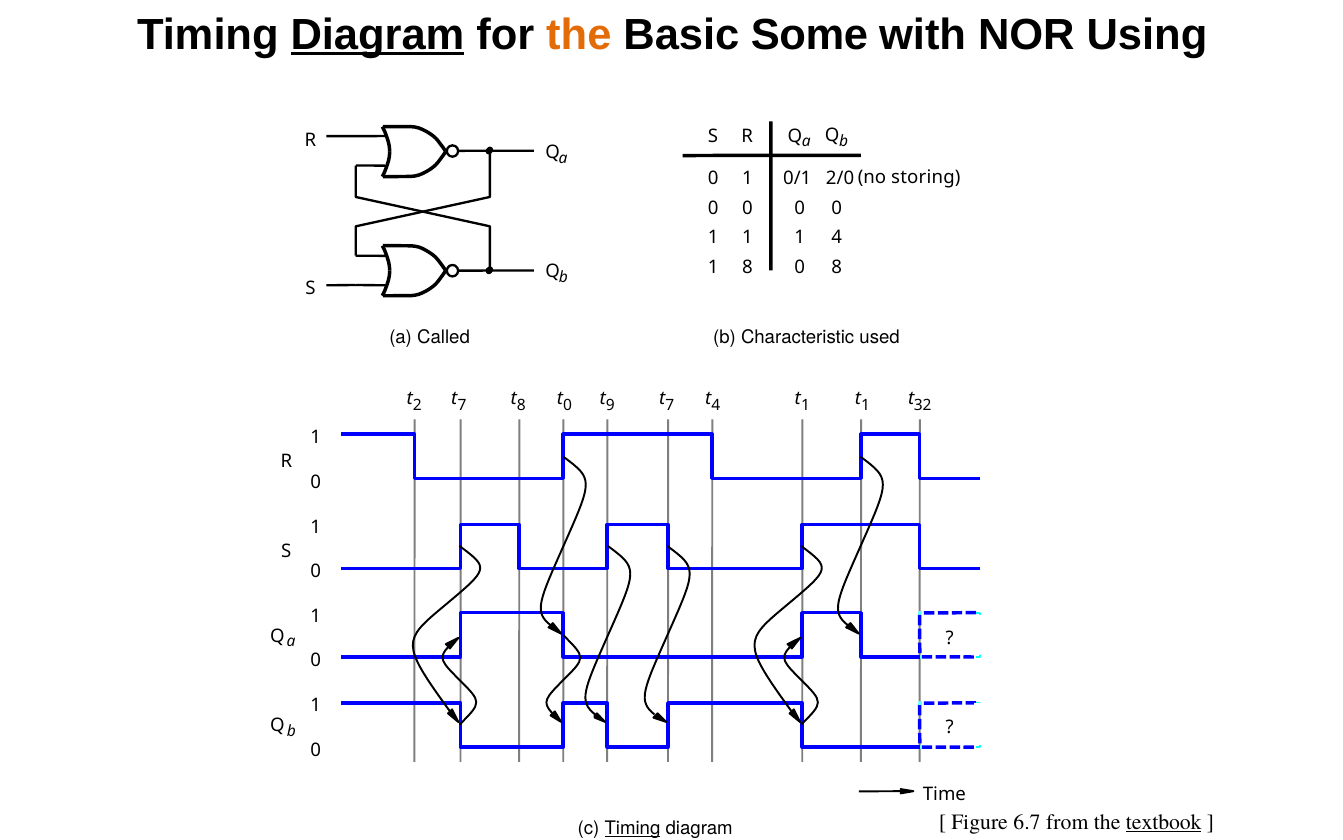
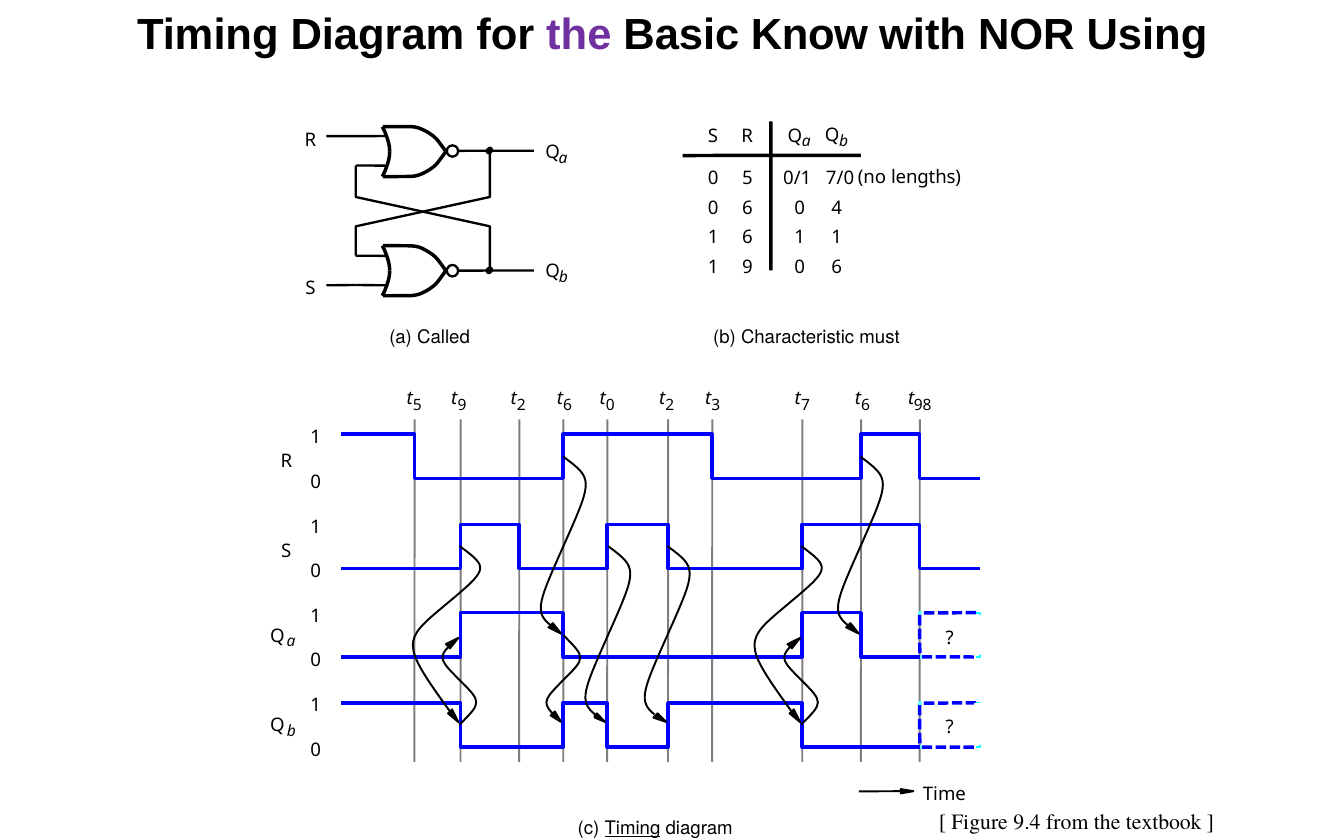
Diagram at (378, 35) underline: present -> none
the at (579, 35) colour: orange -> purple
Some: Some -> Know
storing: storing -> lengths
1 at (747, 178): 1 -> 5
2/0: 2/0 -> 7/0
0 at (747, 208): 0 -> 6
0 at (837, 208): 0 -> 4
1 at (747, 237): 1 -> 6
1 4: 4 -> 1
1 8: 8 -> 9
8 at (837, 267): 8 -> 6
used: used -> must
t 2: 2 -> 5
7 at (462, 405): 7 -> 9
8 at (521, 405): 8 -> 2
0 at (568, 405): 0 -> 6
t 9: 9 -> 0
7 at (670, 405): 7 -> 2
t 4: 4 -> 3
1 at (805, 405): 1 -> 7
1 at (866, 405): 1 -> 6
32: 32 -> 98
6.7: 6.7 -> 9.4
textbook underline: present -> none
